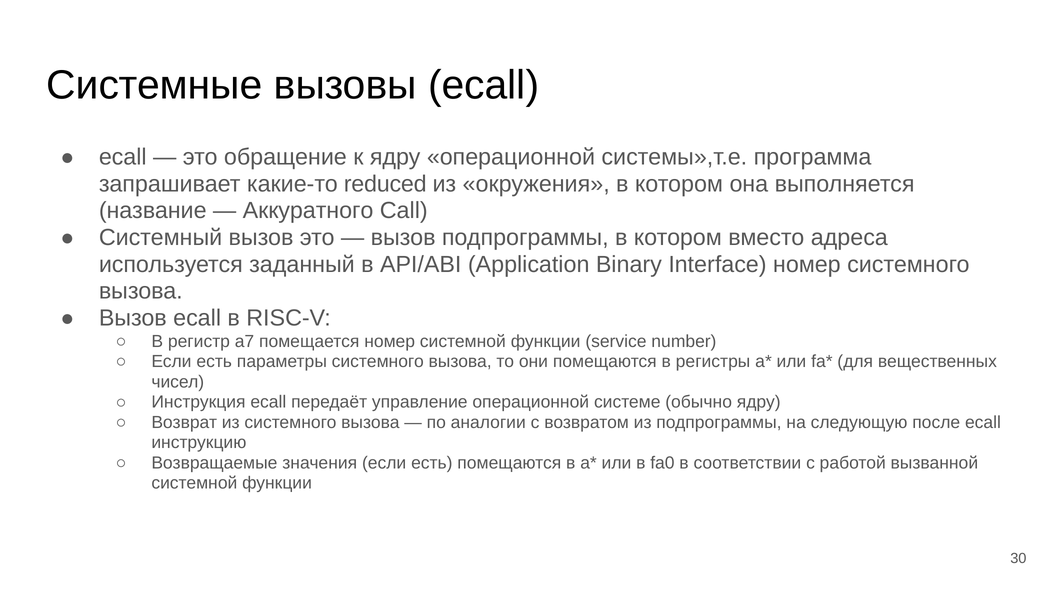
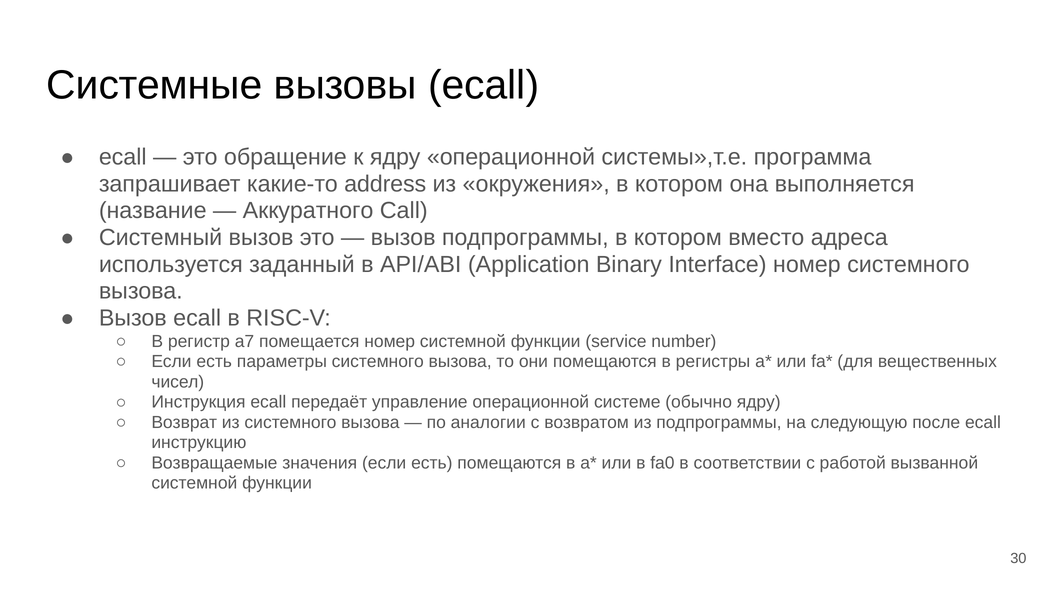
reduced: reduced -> address
